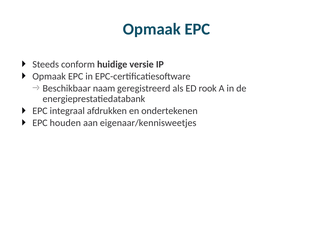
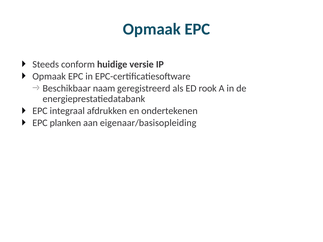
houden: houden -> planken
eigenaar/kennisweetjes: eigenaar/kennisweetjes -> eigenaar/basisopleiding
